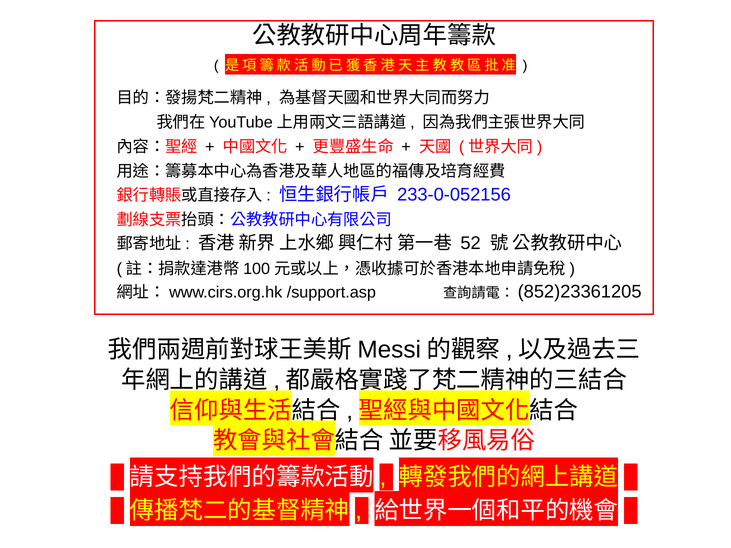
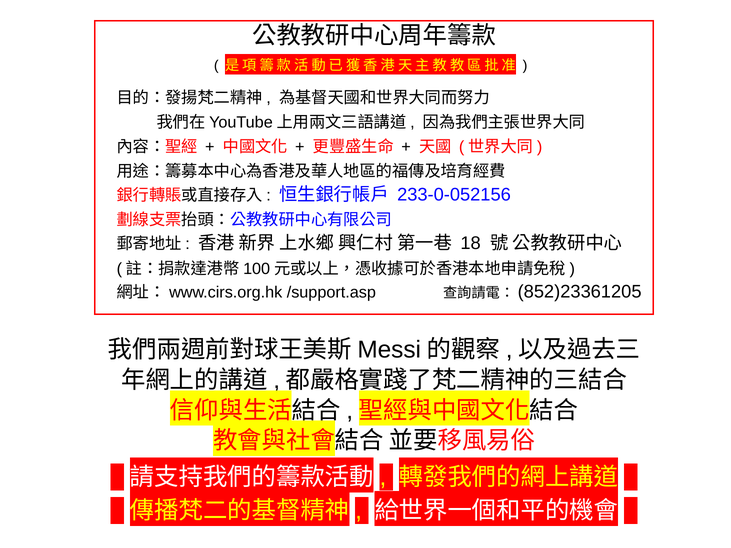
52: 52 -> 18
